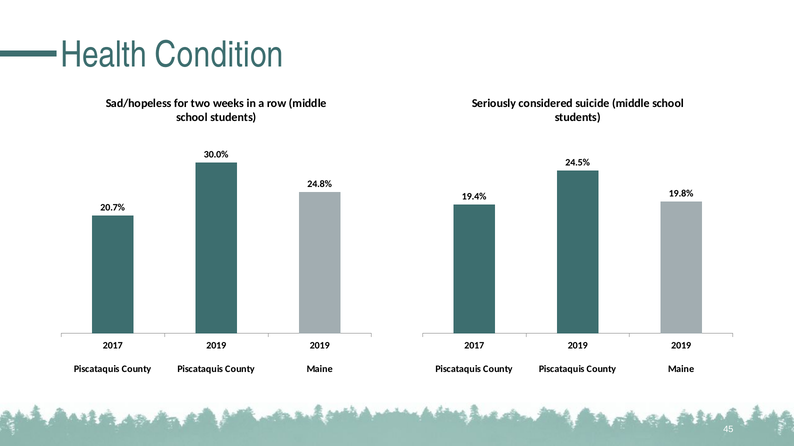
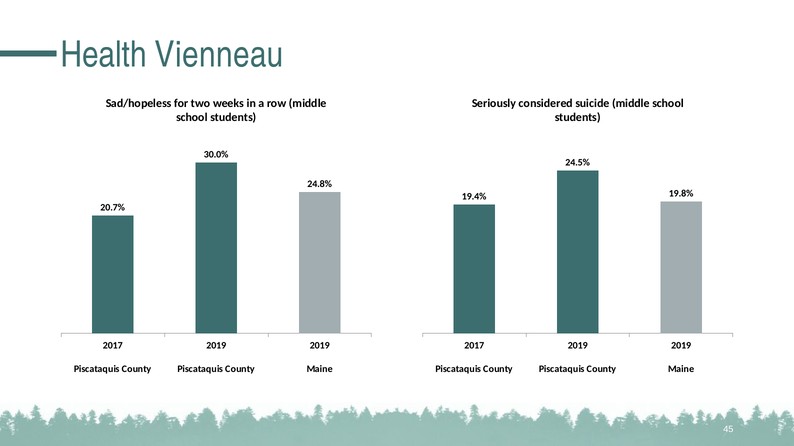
Condition: Condition -> Vienneau
